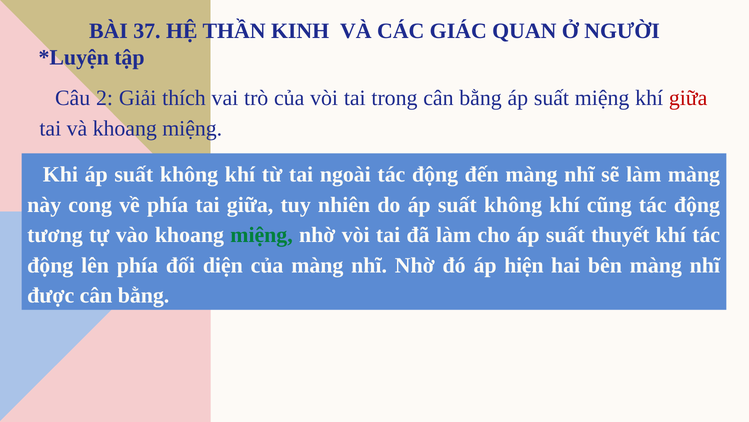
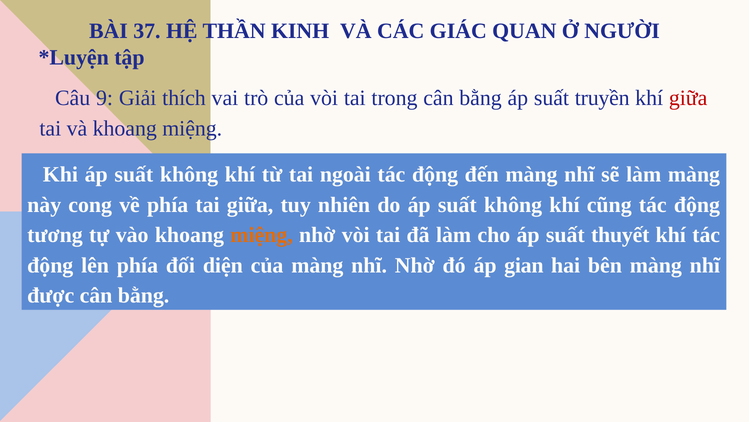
2: 2 -> 9
suất miệng: miệng -> truyền
miệng at (262, 235) colour: green -> orange
hiện: hiện -> gian
